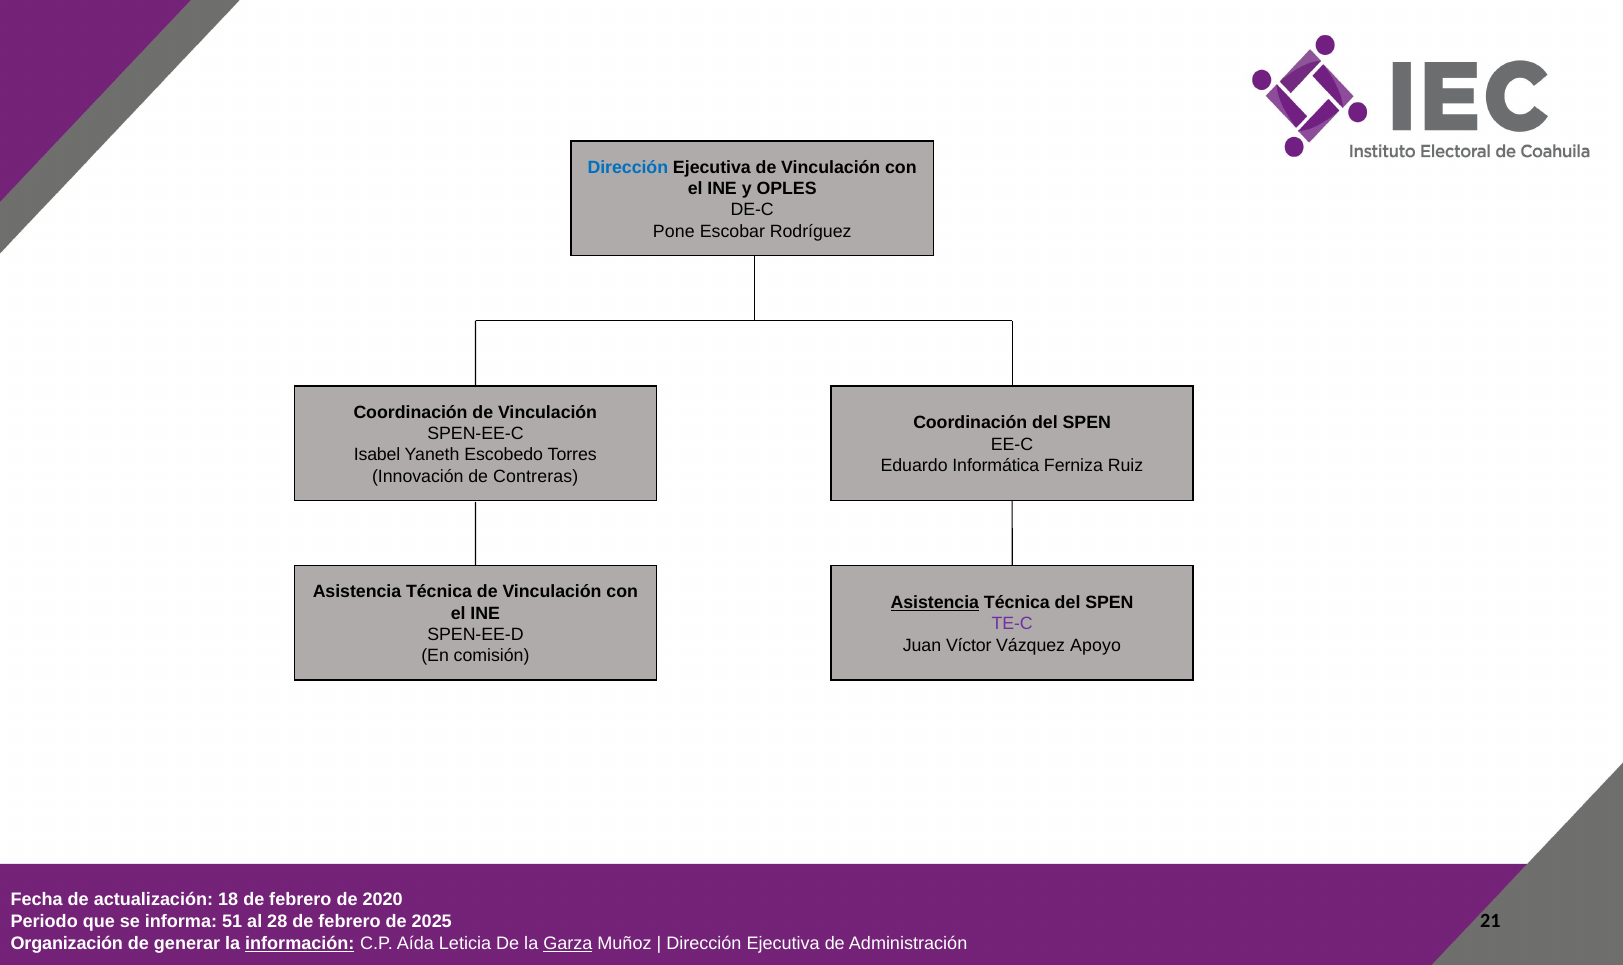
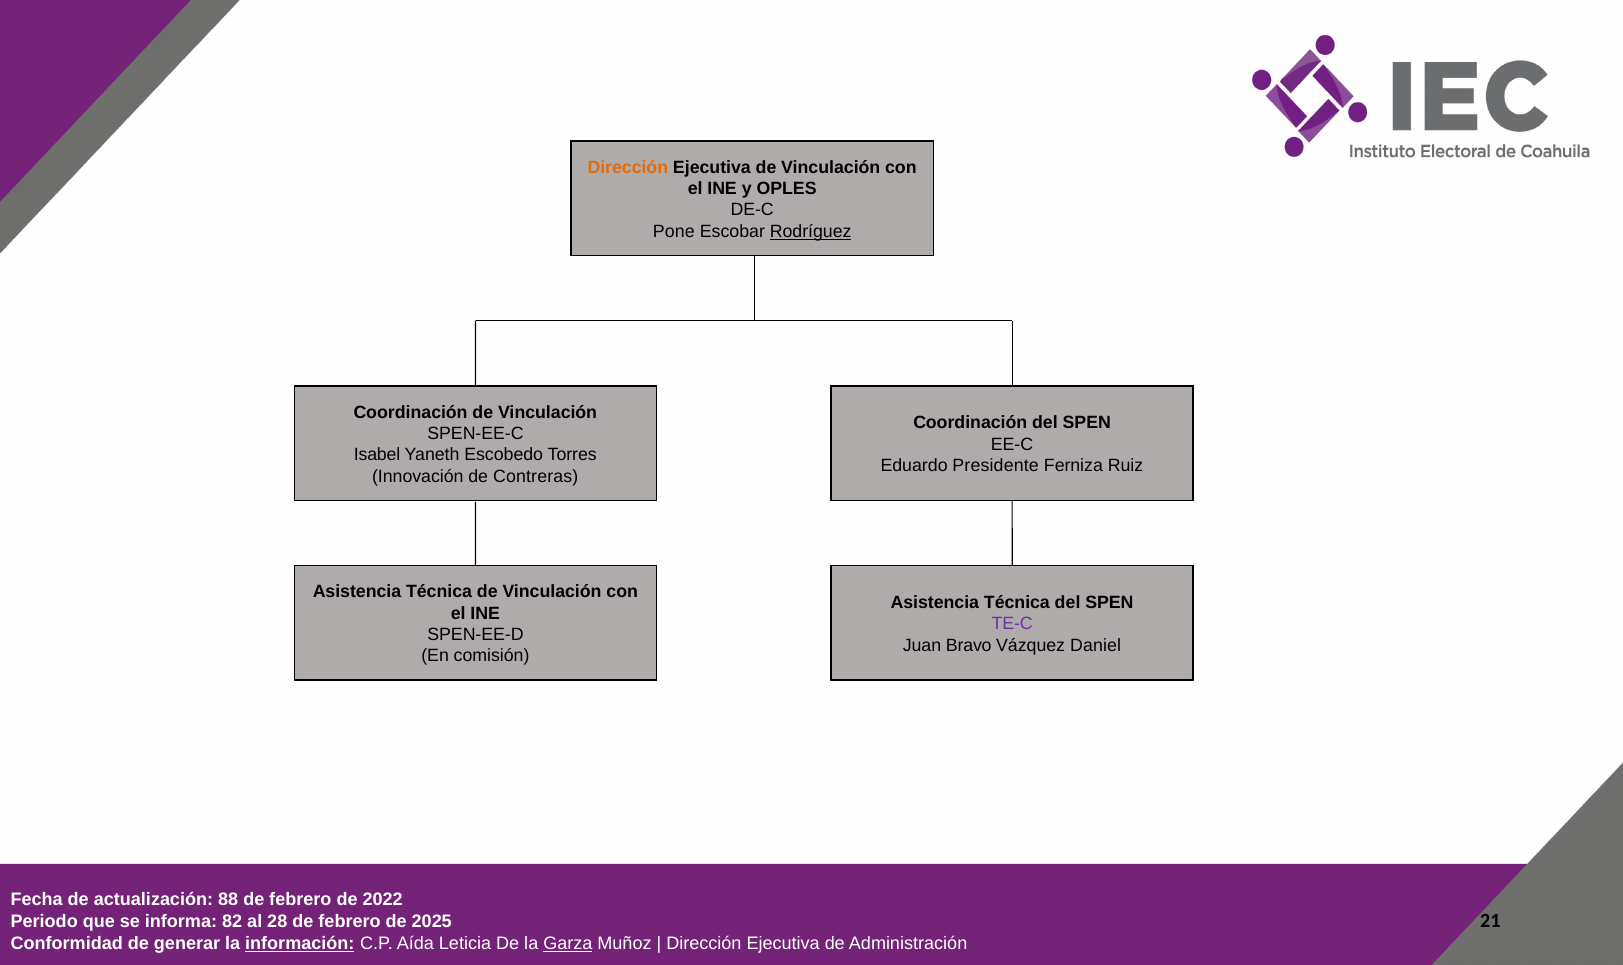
Dirección at (628, 168) colour: blue -> orange
Rodríguez underline: none -> present
Informática: Informática -> Presidente
Asistencia at (935, 603) underline: present -> none
Víctor: Víctor -> Bravo
Apoyo: Apoyo -> Daniel
18: 18 -> 88
2020: 2020 -> 2022
51: 51 -> 82
Organización: Organización -> Conformidad
